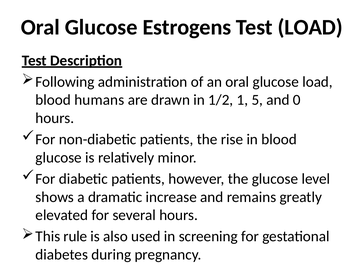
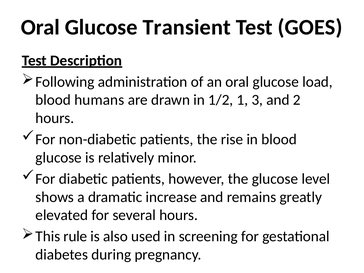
Estrogens: Estrogens -> Transient
Test LOAD: LOAD -> GOES
5: 5 -> 3
0: 0 -> 2
